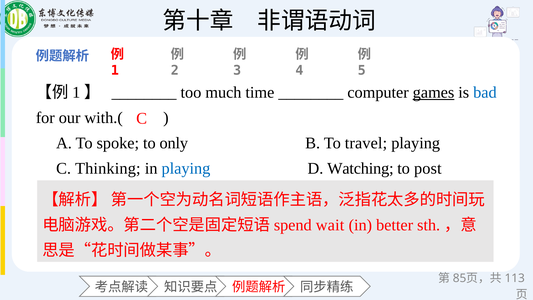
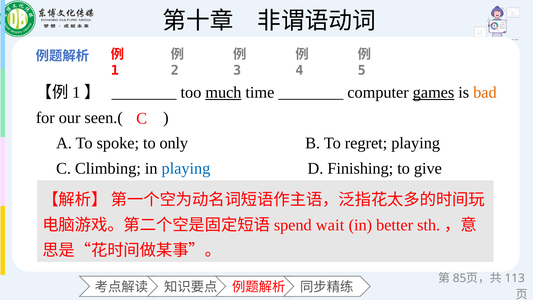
much underline: none -> present
bad colour: blue -> orange
with.(: with.( -> seen.(
travel: travel -> regret
Thinking: Thinking -> Climbing
Watching: Watching -> Finishing
post: post -> give
